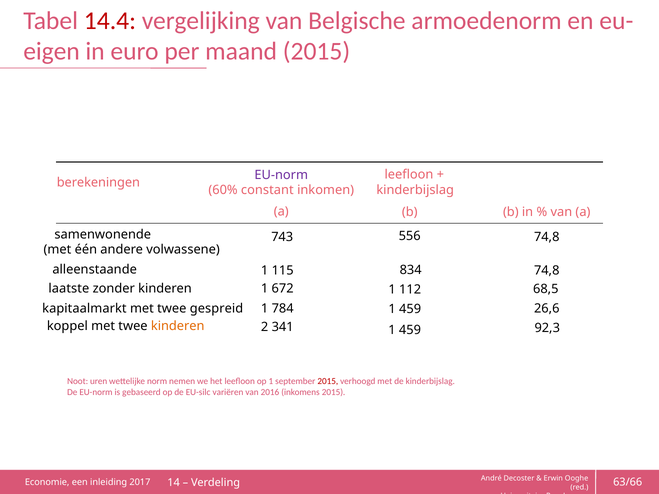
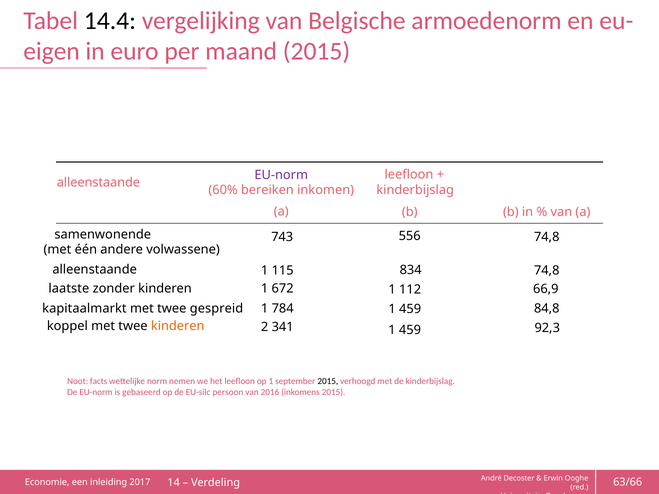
14.4 colour: red -> black
berekeningen at (98, 183): berekeningen -> alleenstaande
constant: constant -> bereiken
68,5: 68,5 -> 66,9
26,6: 26,6 -> 84,8
uren: uren -> facts
2015 at (328, 382) colour: red -> black
variëren: variëren -> persoon
